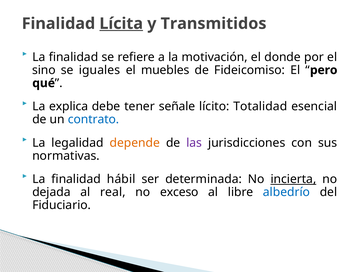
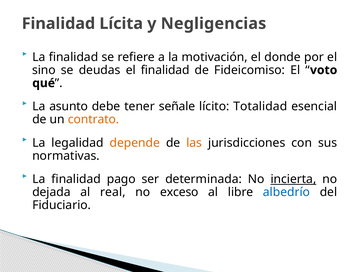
Lícita underline: present -> none
Transmitidos: Transmitidos -> Negligencias
iguales: iguales -> deudas
el muebles: muebles -> finalidad
pero: pero -> voto
explica: explica -> asunto
contrato colour: blue -> orange
las colour: purple -> orange
hábil: hábil -> pago
